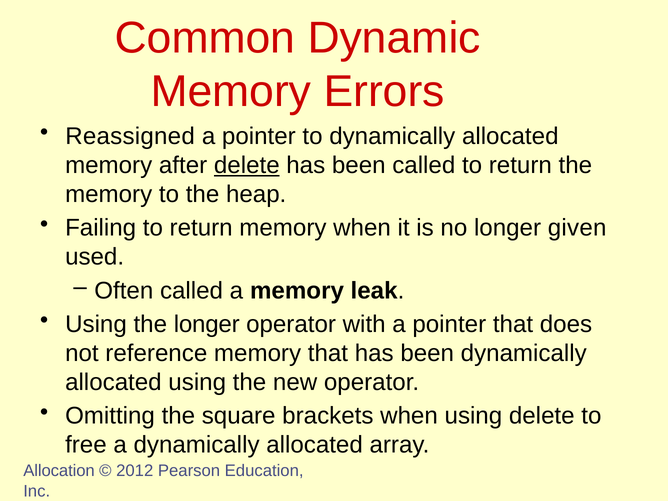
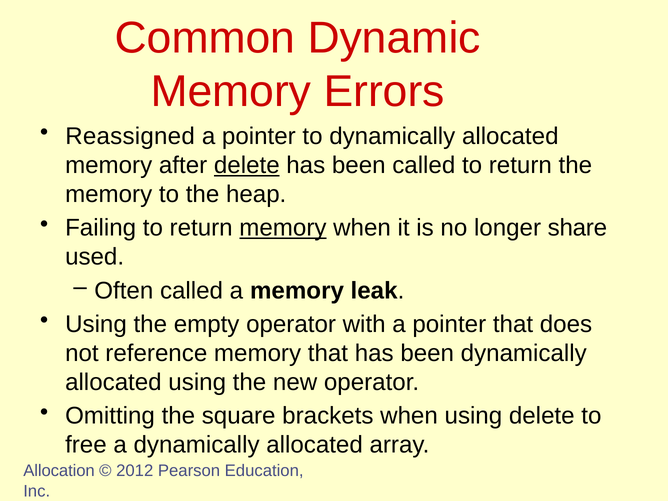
memory at (283, 228) underline: none -> present
given: given -> share
the longer: longer -> empty
